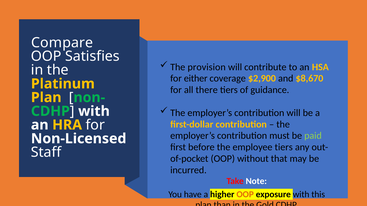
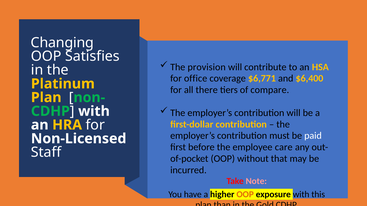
Compare: Compare -> Changing
either: either -> office
$2,900: $2,900 -> $6,771
$8,670: $8,670 -> $6,400
guidance: guidance -> compare
paid colour: light green -> white
employee tiers: tiers -> care
Note colour: white -> pink
